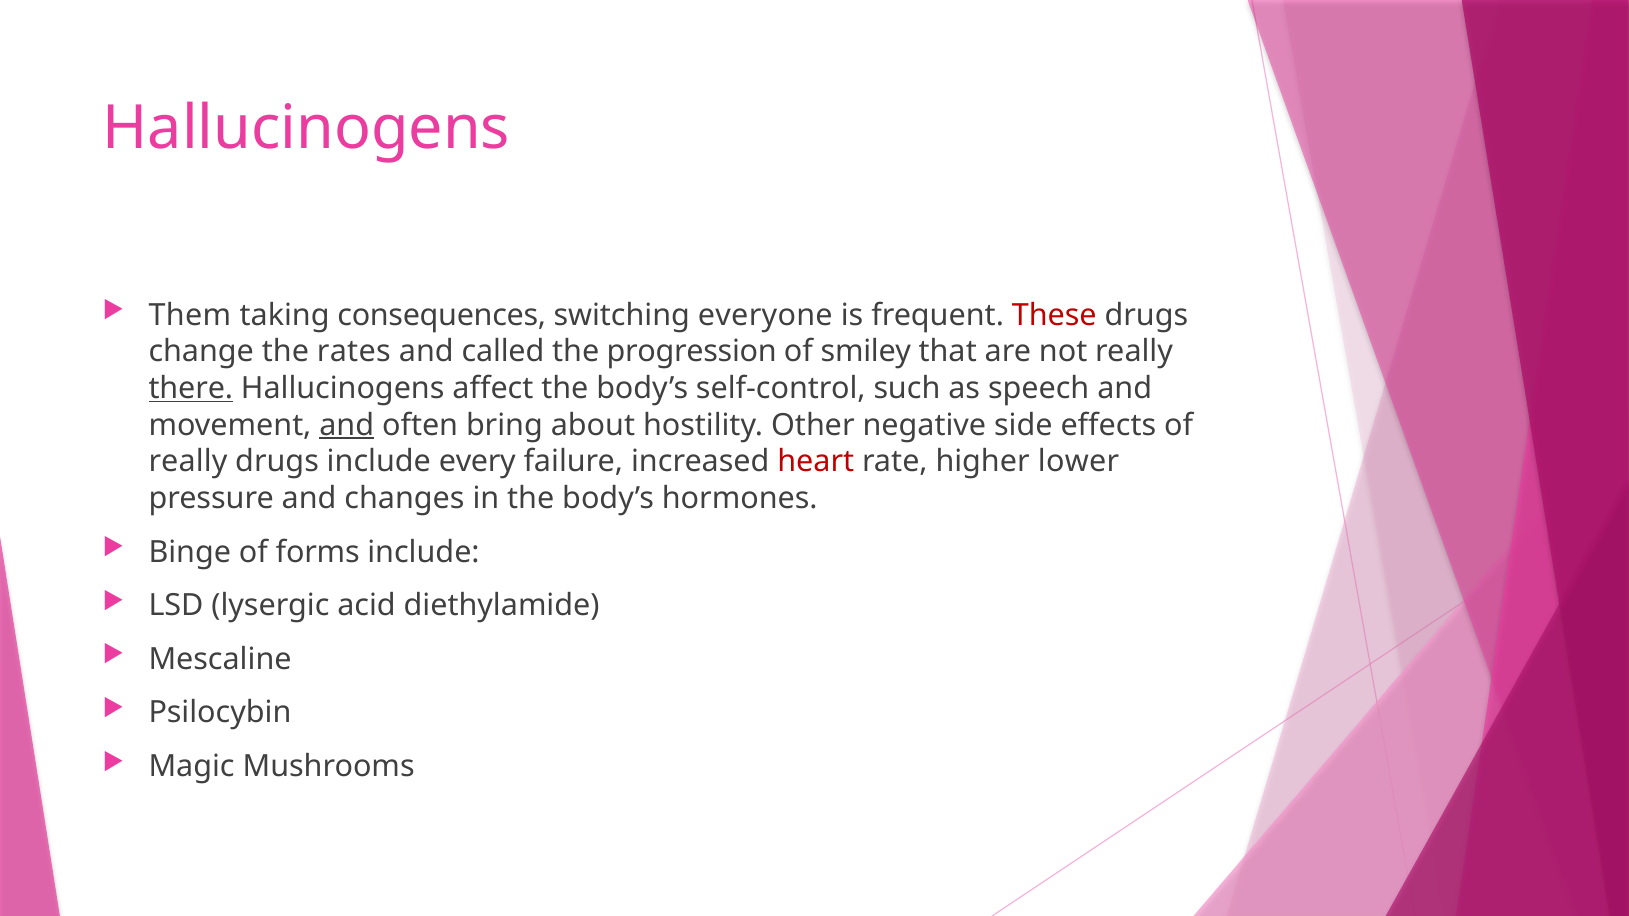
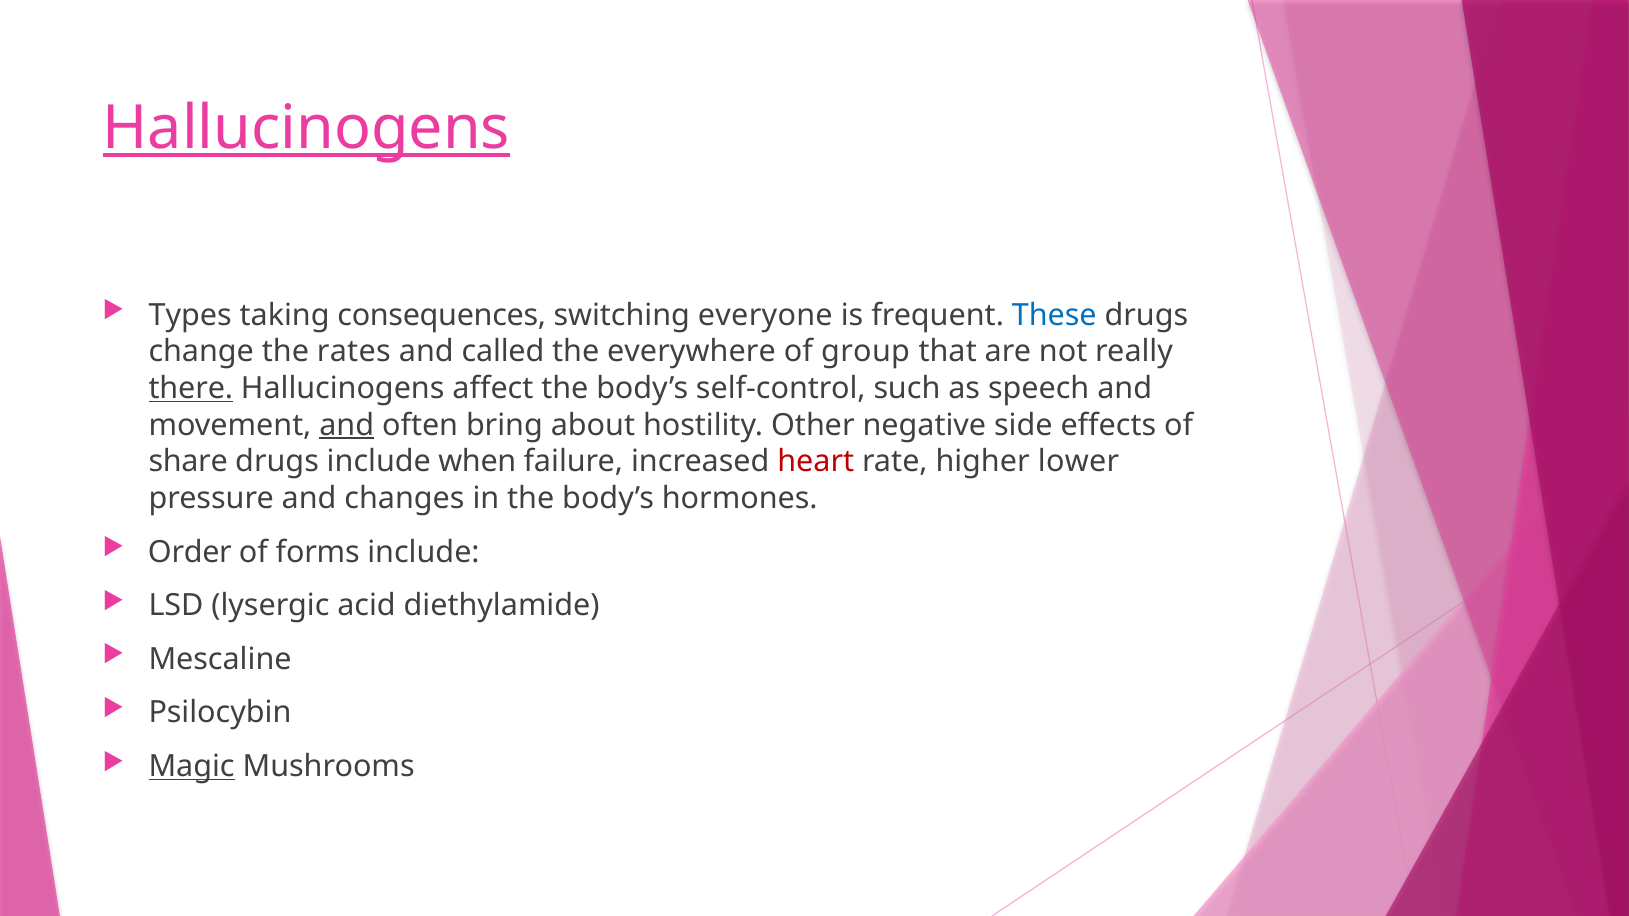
Hallucinogens at (306, 128) underline: none -> present
Them: Them -> Types
These colour: red -> blue
progression: progression -> everywhere
smiley: smiley -> group
really at (188, 462): really -> share
every: every -> when
Binge: Binge -> Order
Magic underline: none -> present
